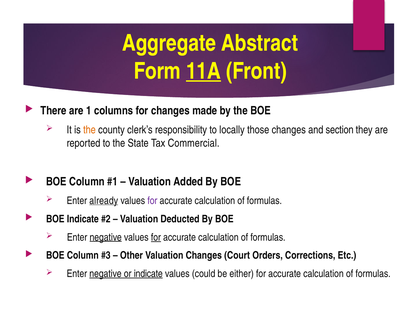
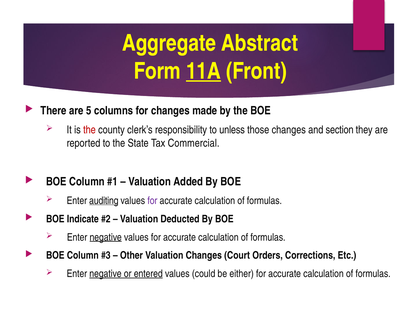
1: 1 -> 5
the at (89, 130) colour: orange -> red
locally: locally -> unless
already: already -> auditing
for at (156, 237) underline: present -> none
or indicate: indicate -> entered
